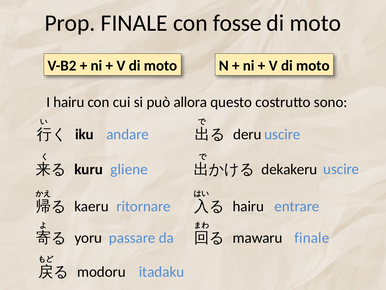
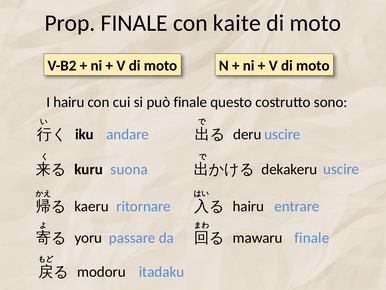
fosse: fosse -> kaite
può allora: allora -> finale
gliene: gliene -> suona
